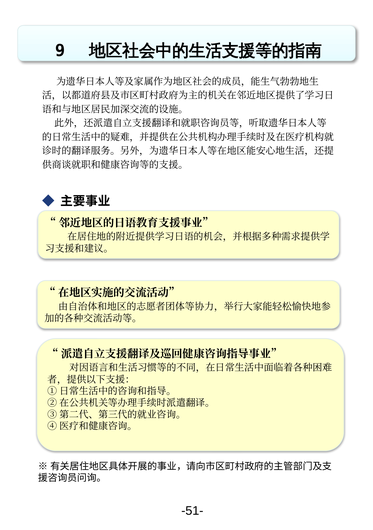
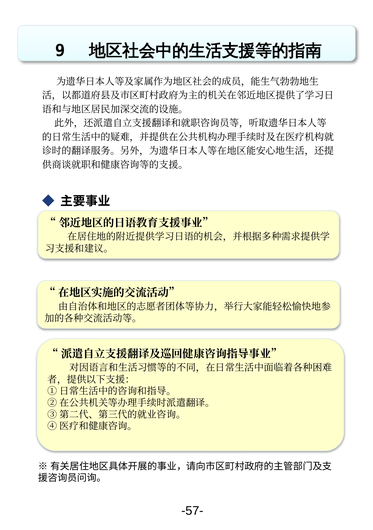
-51-: -51- -> -57-
